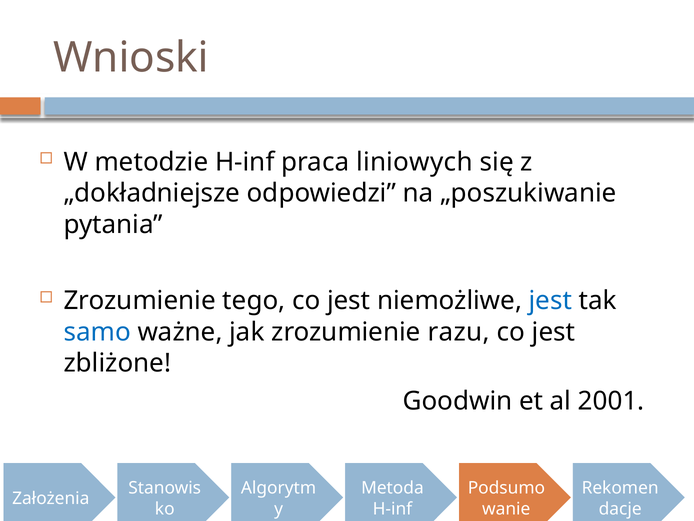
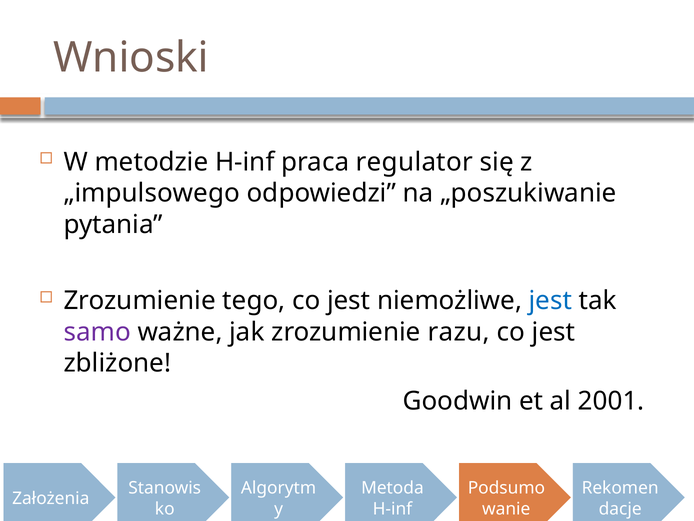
liniowych: liniowych -> regulator
„dokładniejsze: „dokładniejsze -> „impulsowego
samo colour: blue -> purple
